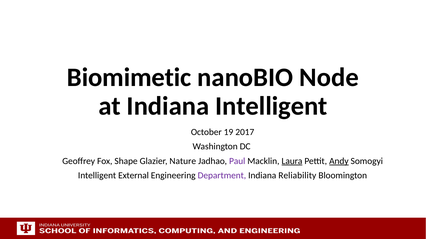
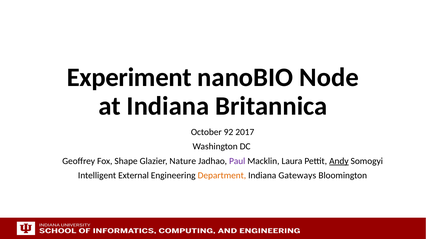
Biomimetic: Biomimetic -> Experiment
Indiana Intelligent: Intelligent -> Britannica
19: 19 -> 92
Laura underline: present -> none
Department colour: purple -> orange
Reliability: Reliability -> Gateways
